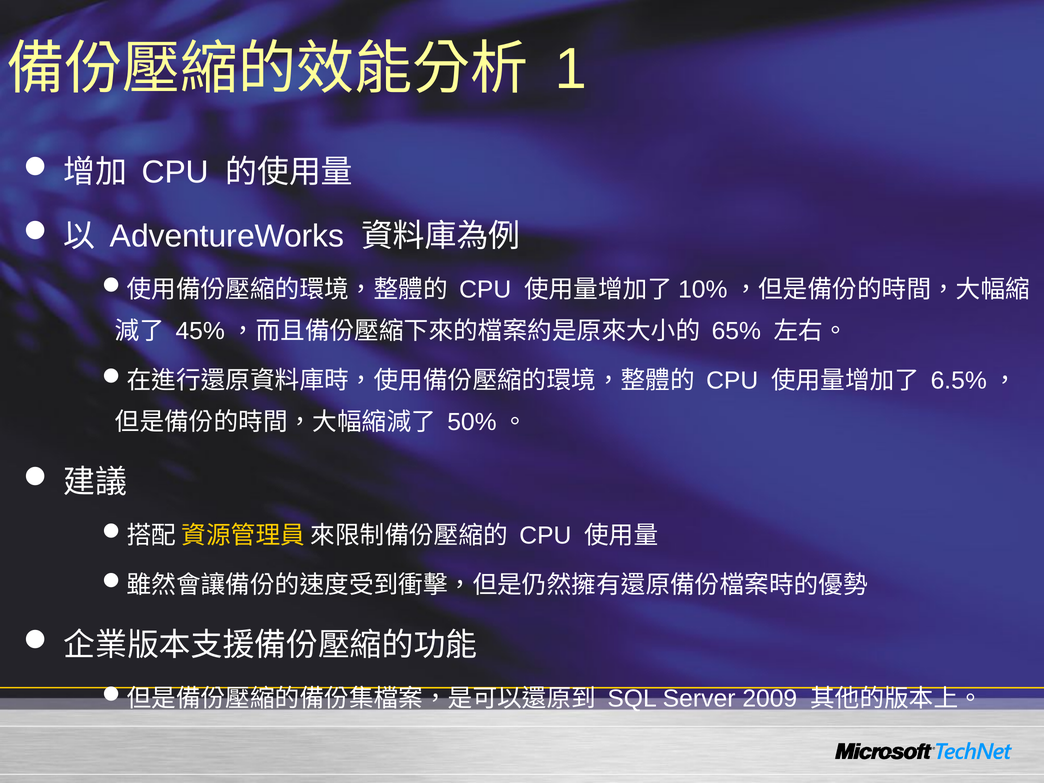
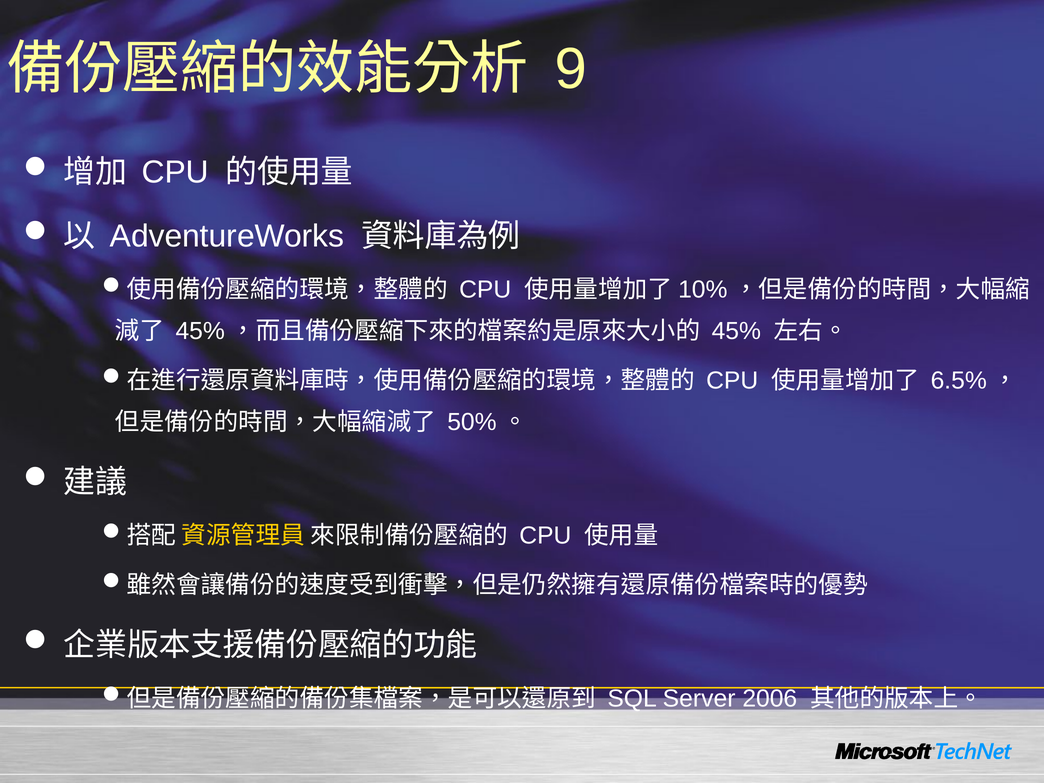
1: 1 -> 9
65%: 65% -> 45%
2009: 2009 -> 2006
